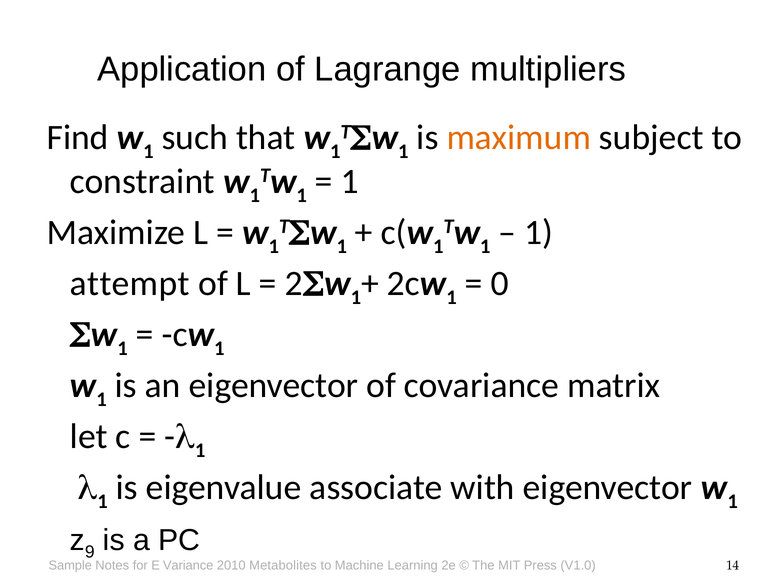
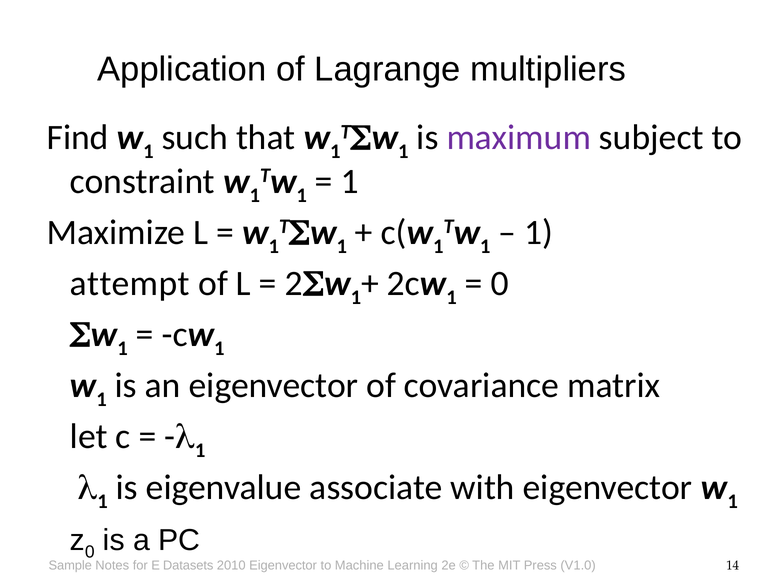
maximum colour: orange -> purple
9 at (90, 552): 9 -> 0
Variance: Variance -> Datasets
2010 Metabolites: Metabolites -> Eigenvector
